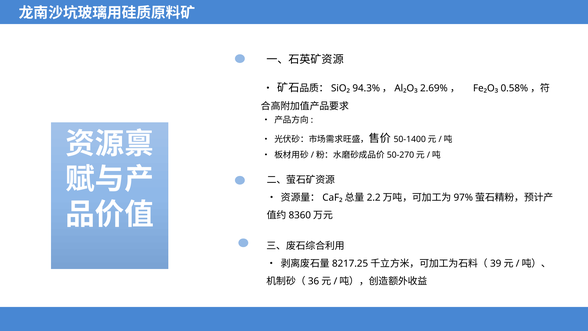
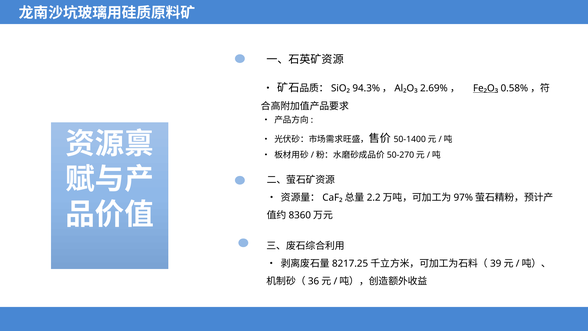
Fe₂O₃ underline: none -> present
